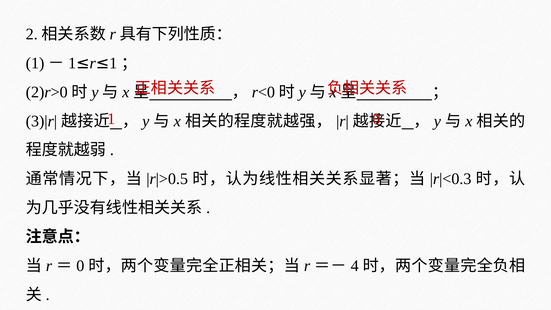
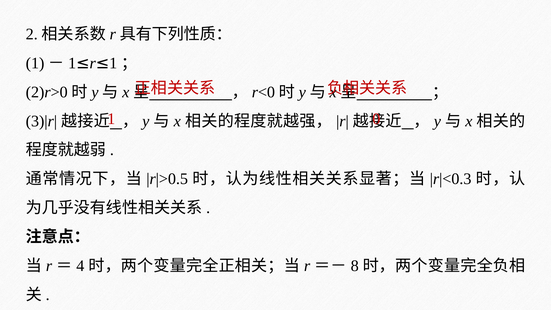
0 at (80, 266): 0 -> 4
4: 4 -> 8
